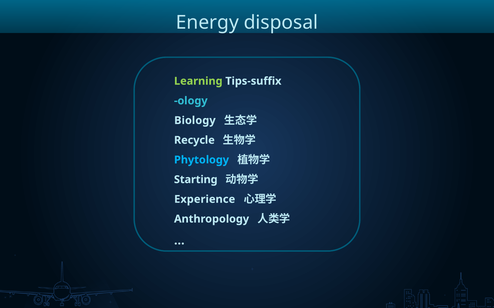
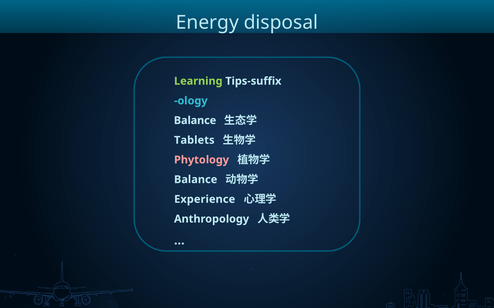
Biology at (195, 121): Biology -> Balance
Recycle: Recycle -> Tablets
Phytology colour: light blue -> pink
Starting at (196, 180): Starting -> Balance
